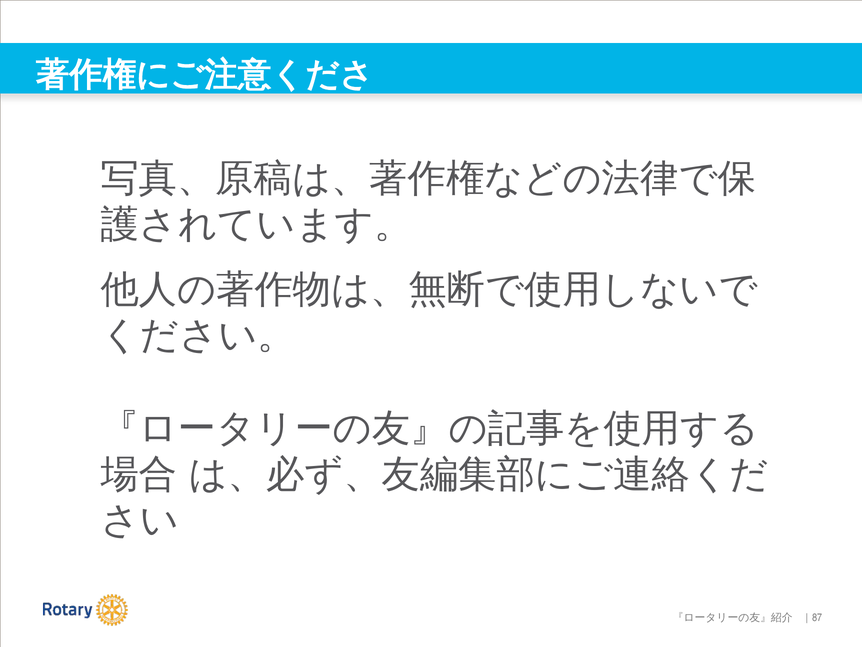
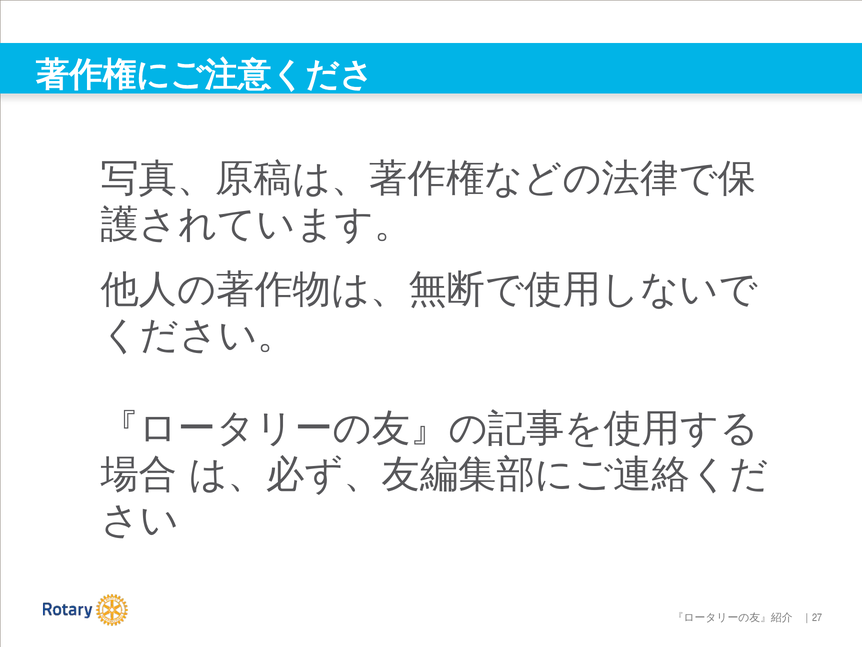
87: 87 -> 27
